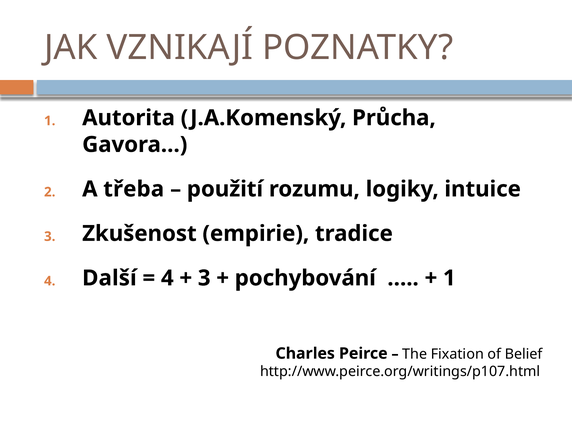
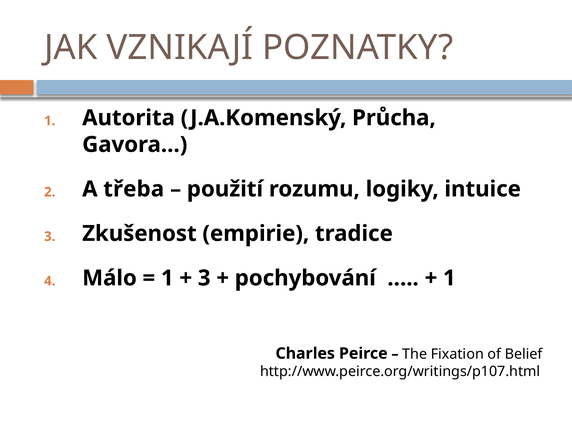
Další: Další -> Málo
4 at (167, 278): 4 -> 1
